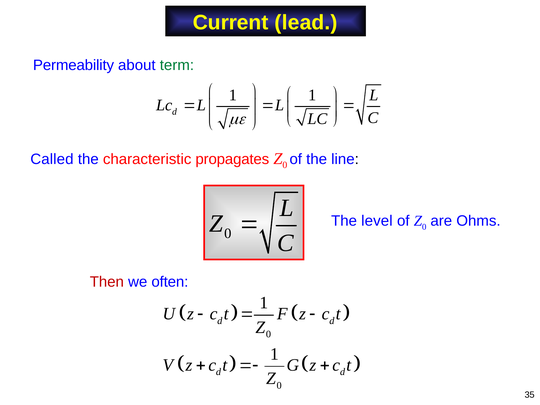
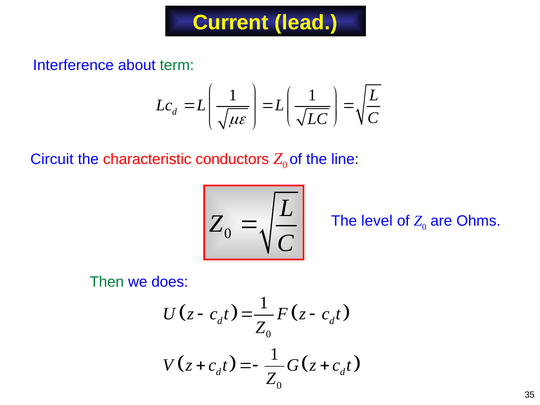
Permeability: Permeability -> Interference
Called: Called -> Circuit
propagates: propagates -> conductors
Then colour: red -> green
often: often -> does
